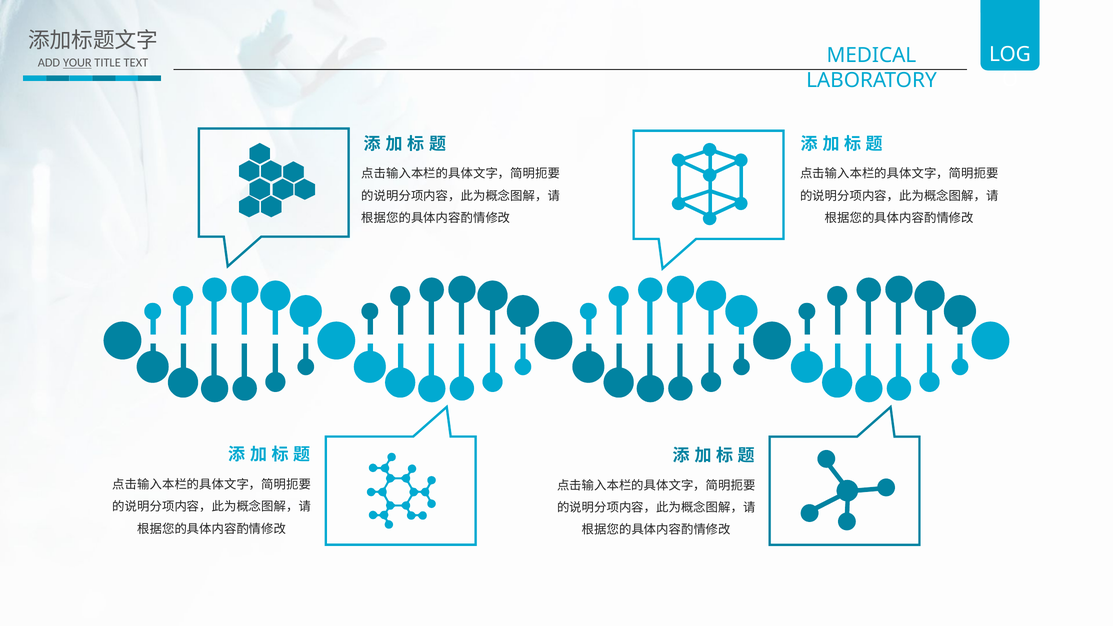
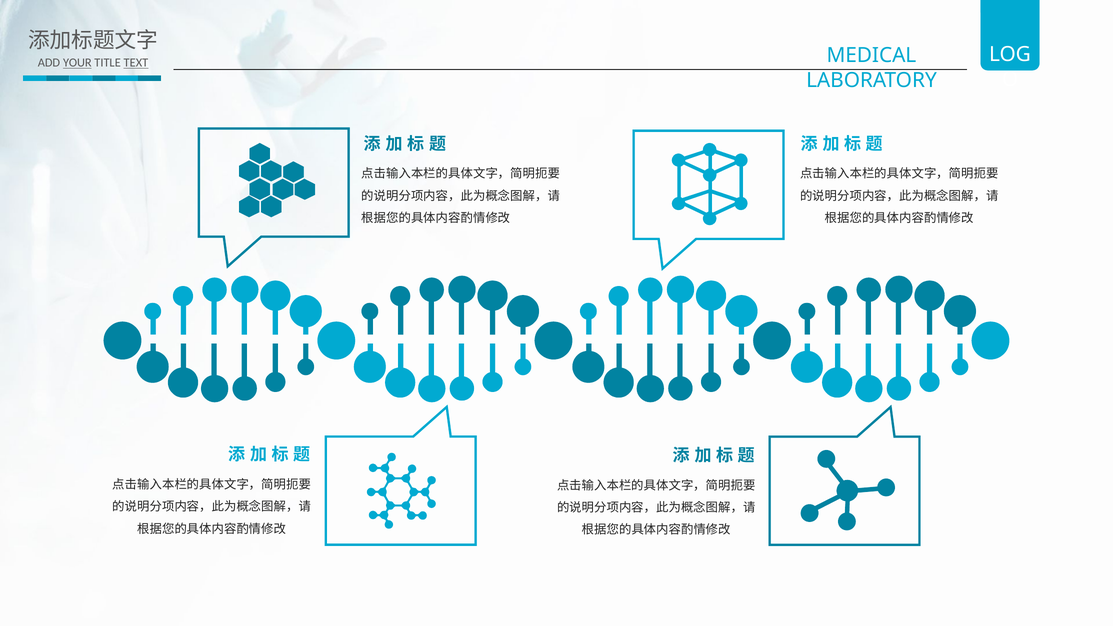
TEXT underline: none -> present
